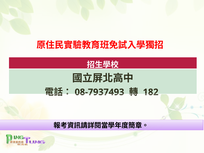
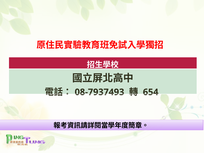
182: 182 -> 654
